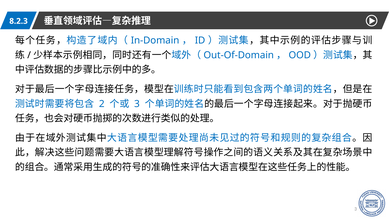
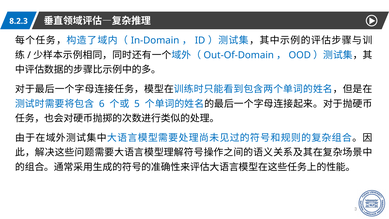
2: 2 -> 6
3: 3 -> 5
